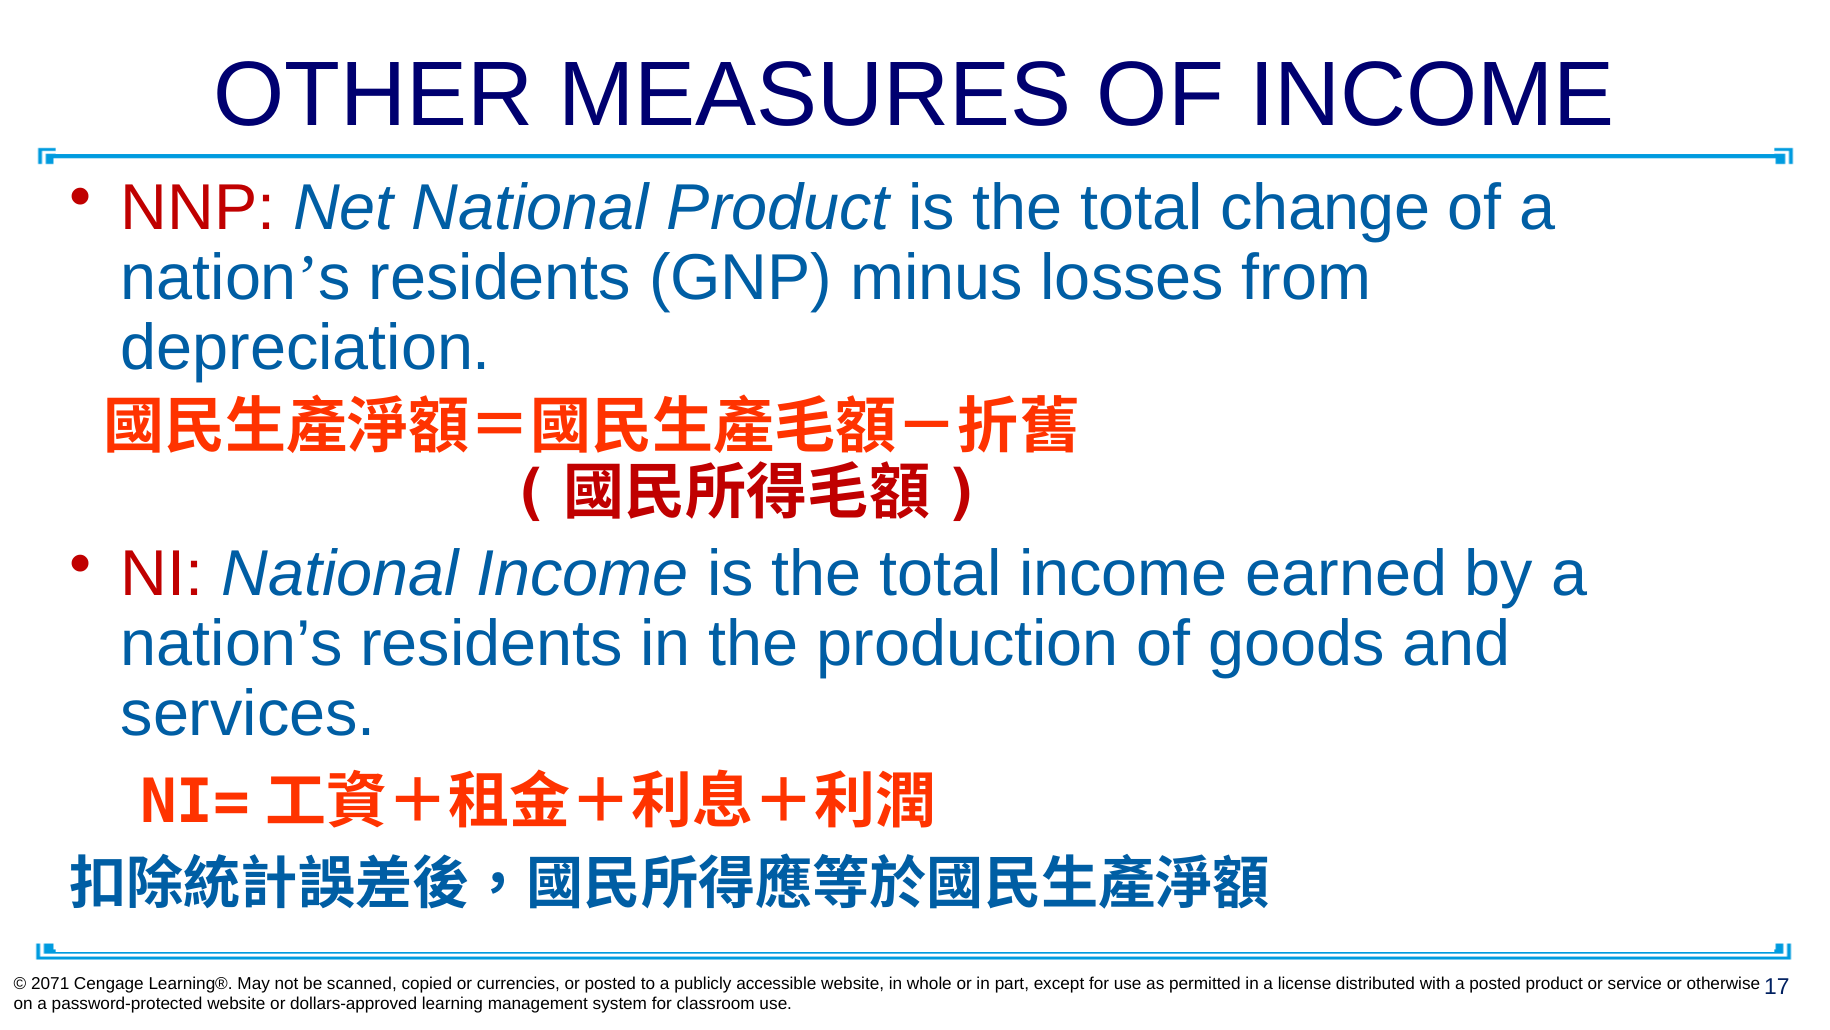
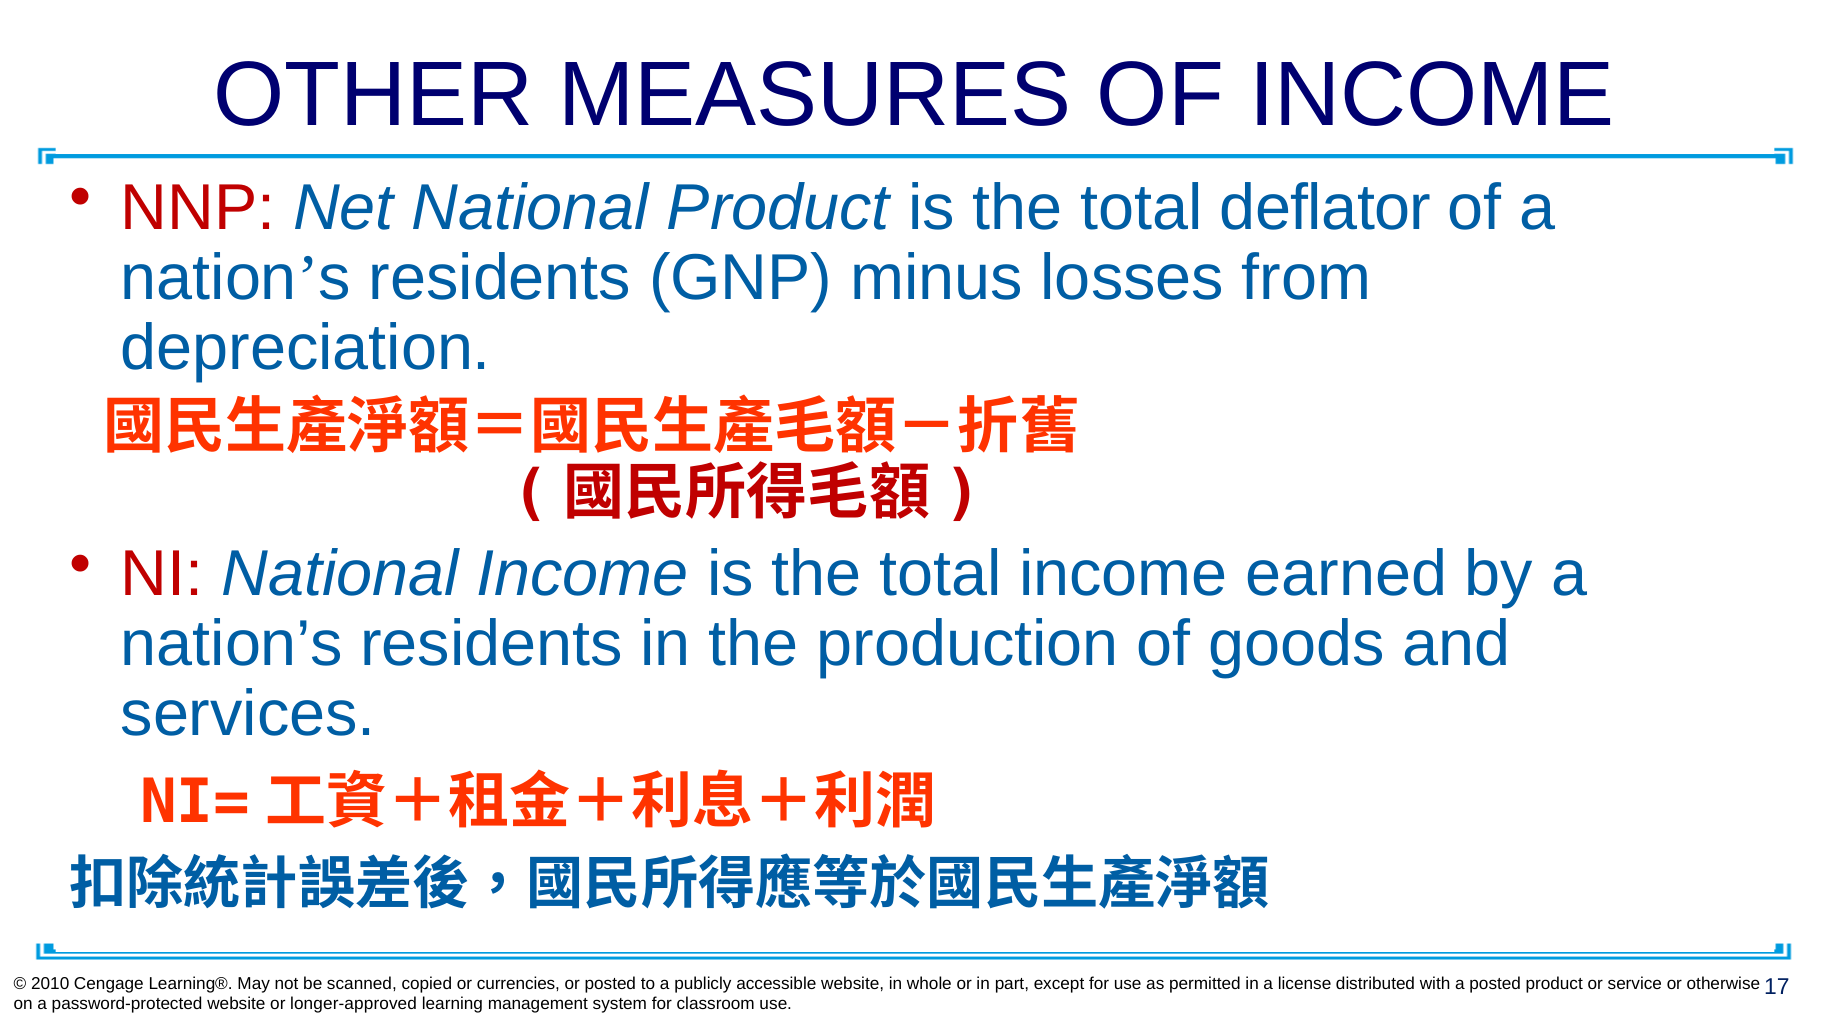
change: change -> deflator
2071: 2071 -> 2010
dollars-approved: dollars-approved -> longer-approved
